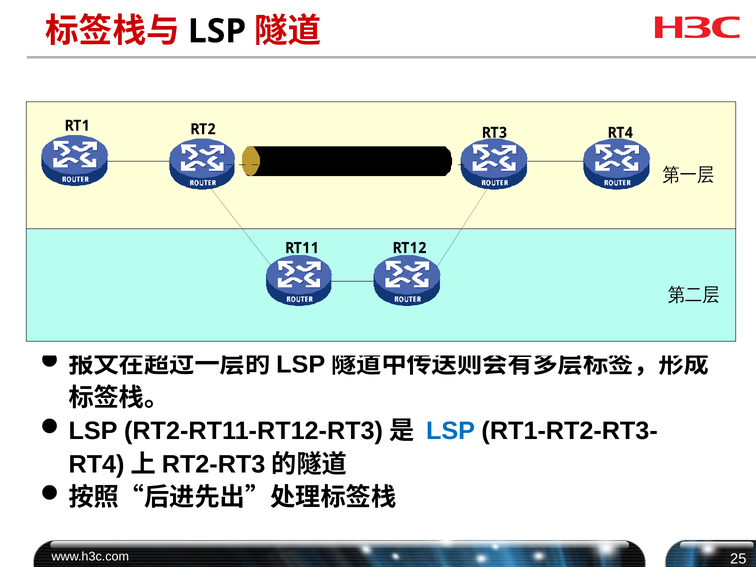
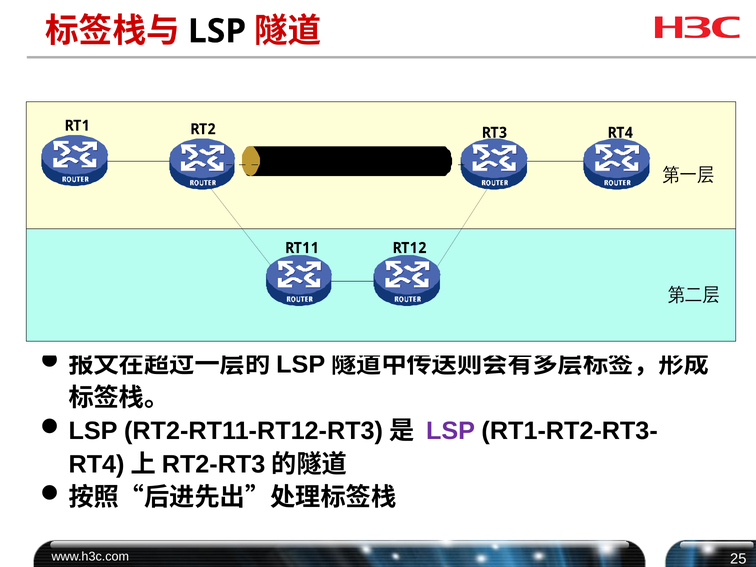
LSP at (451, 431) colour: blue -> purple
